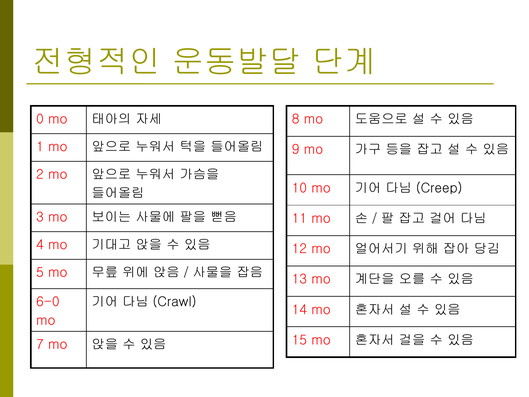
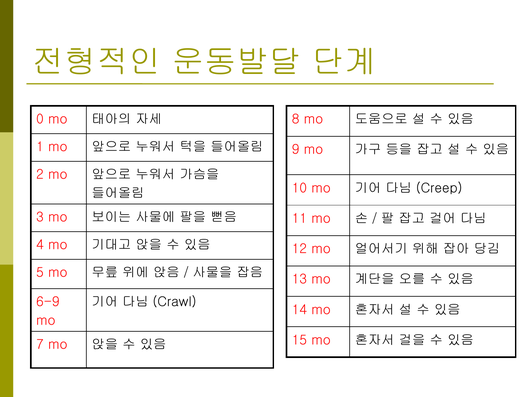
6-0: 6-0 -> 6-9
